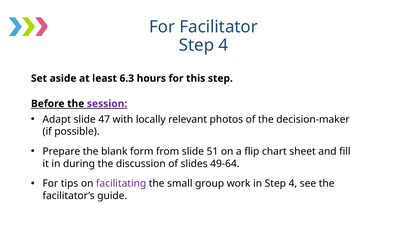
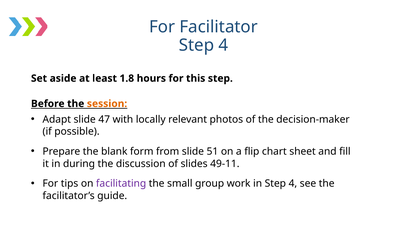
6.3: 6.3 -> 1.8
session colour: purple -> orange
49-64: 49-64 -> 49-11
